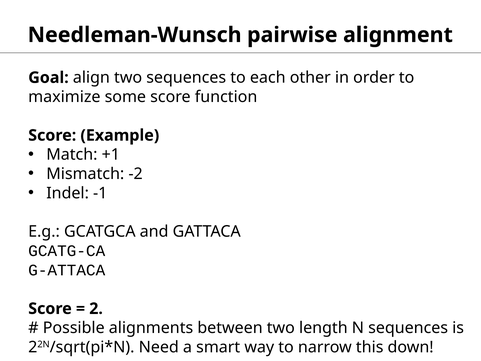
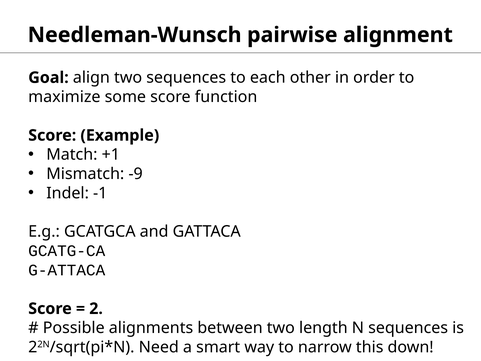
-2: -2 -> -9
